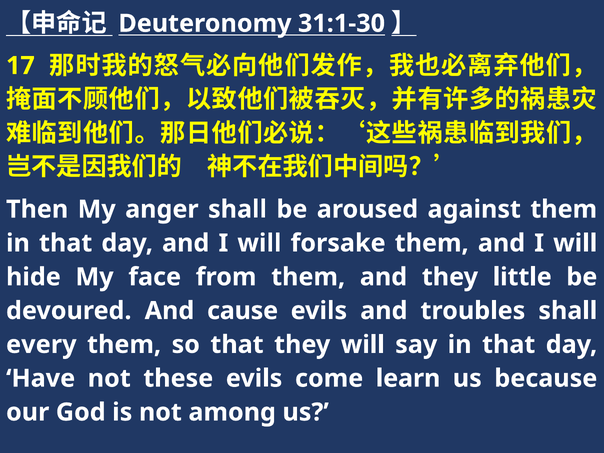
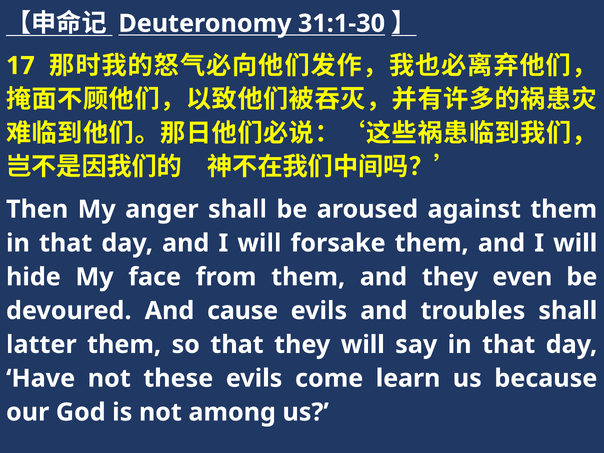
little: little -> even
every: every -> latter
